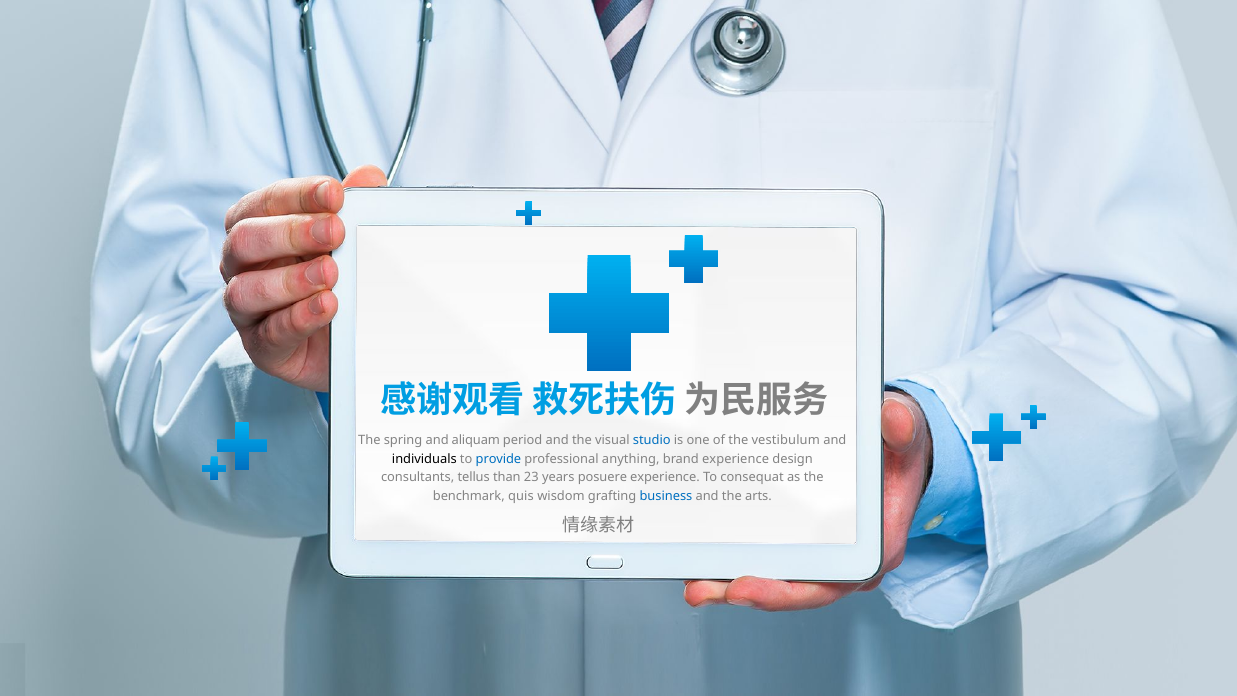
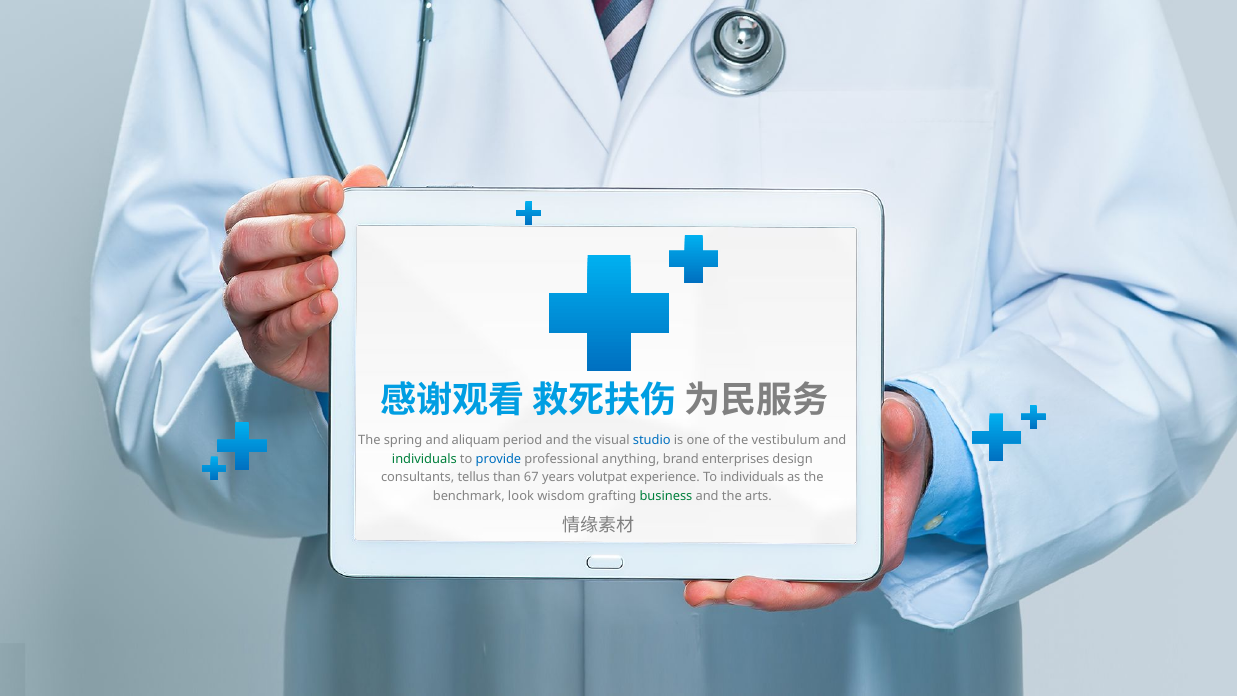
individuals at (424, 459) colour: black -> green
brand experience: experience -> enterprises
23: 23 -> 67
posuere: posuere -> volutpat
To consequat: consequat -> individuals
quis: quis -> look
business colour: blue -> green
